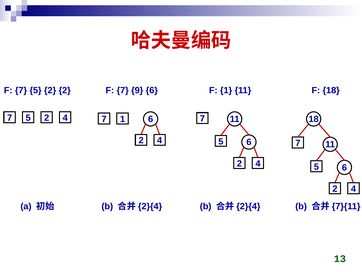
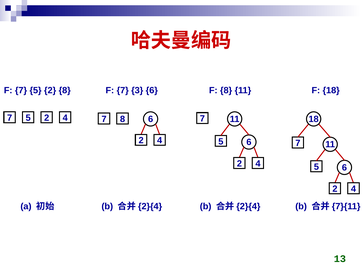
2 2: 2 -> 8
9: 9 -> 3
F 1: 1 -> 8
7 1: 1 -> 8
